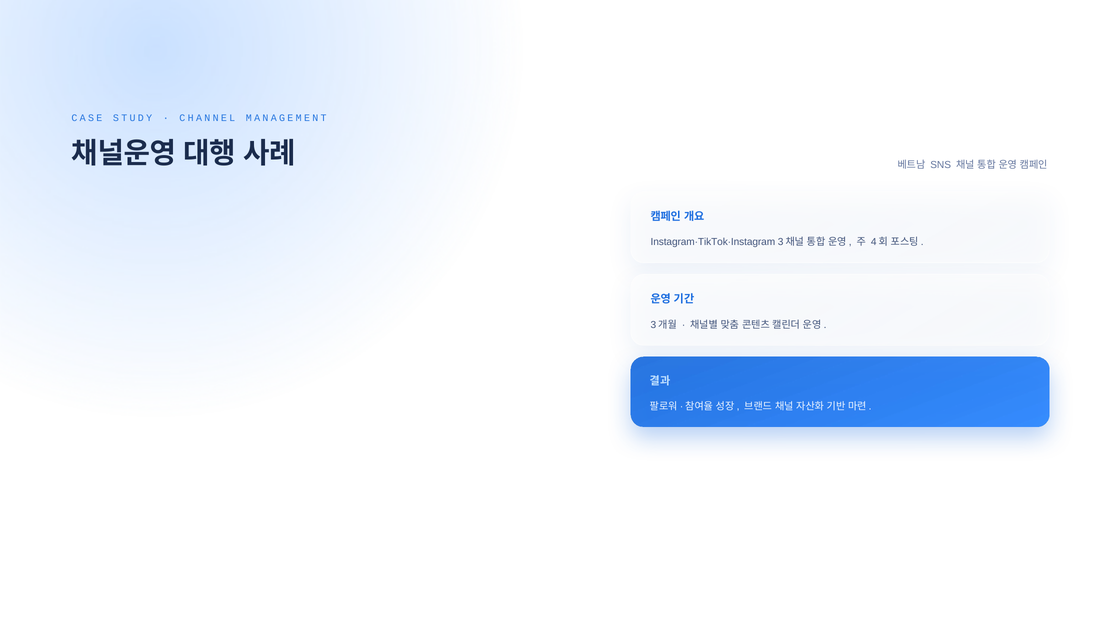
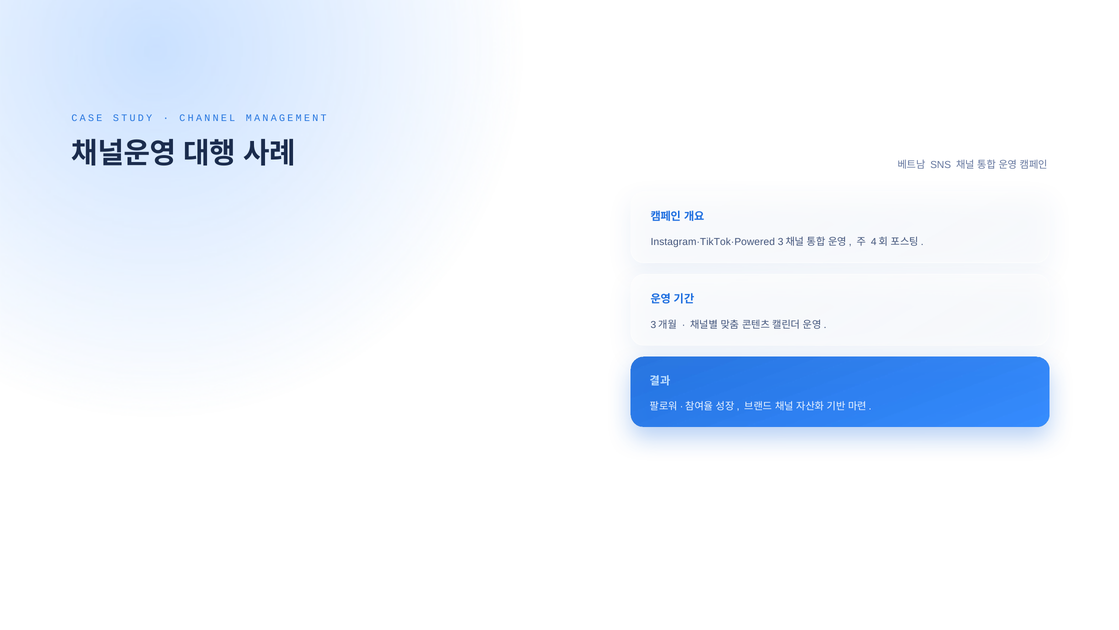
Instagram·TikTok·Instagram: Instagram·TikTok·Instagram -> Instagram·TikTok·Powered
